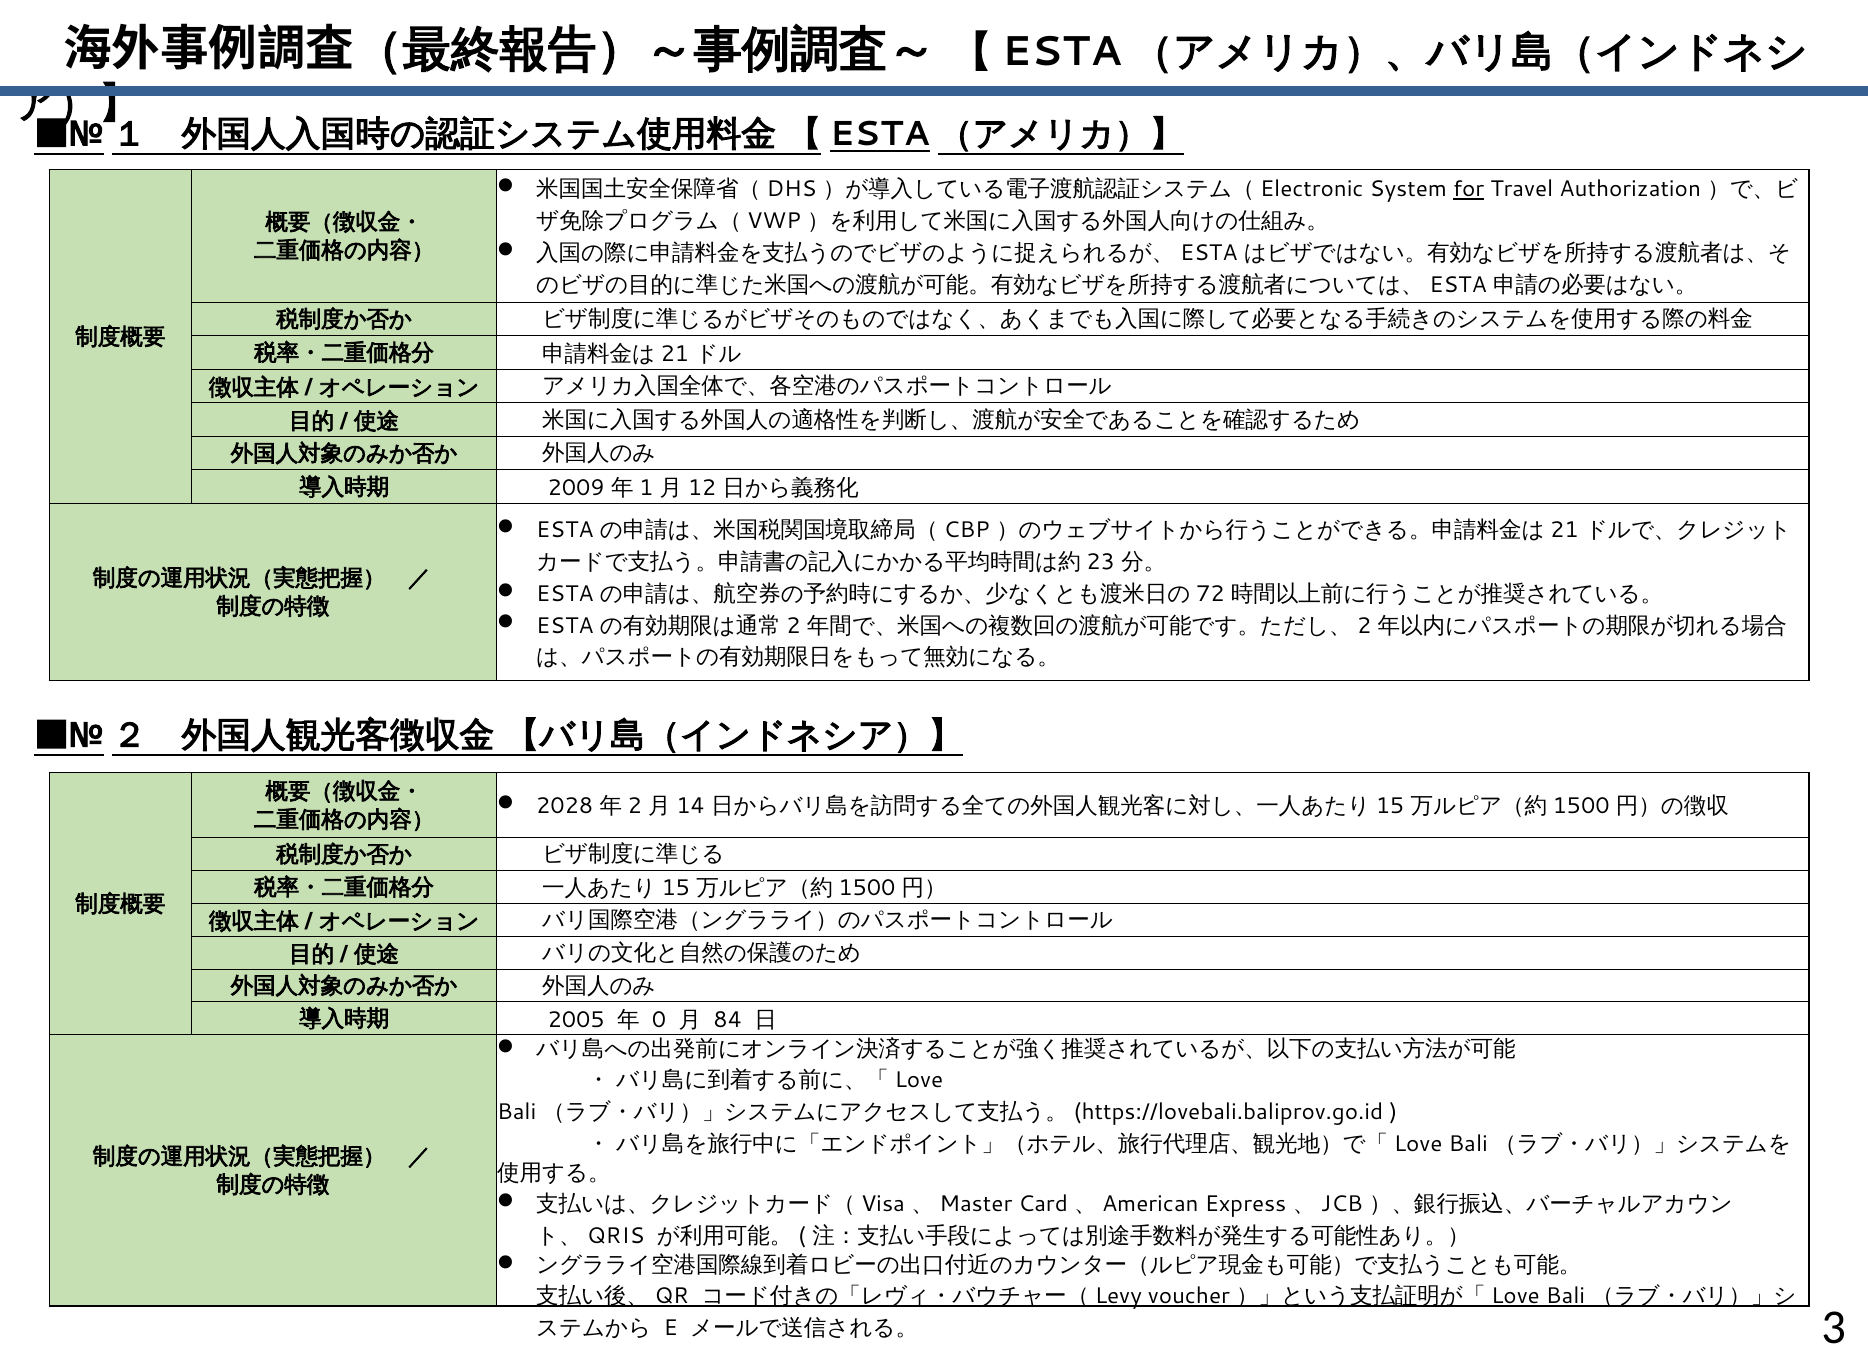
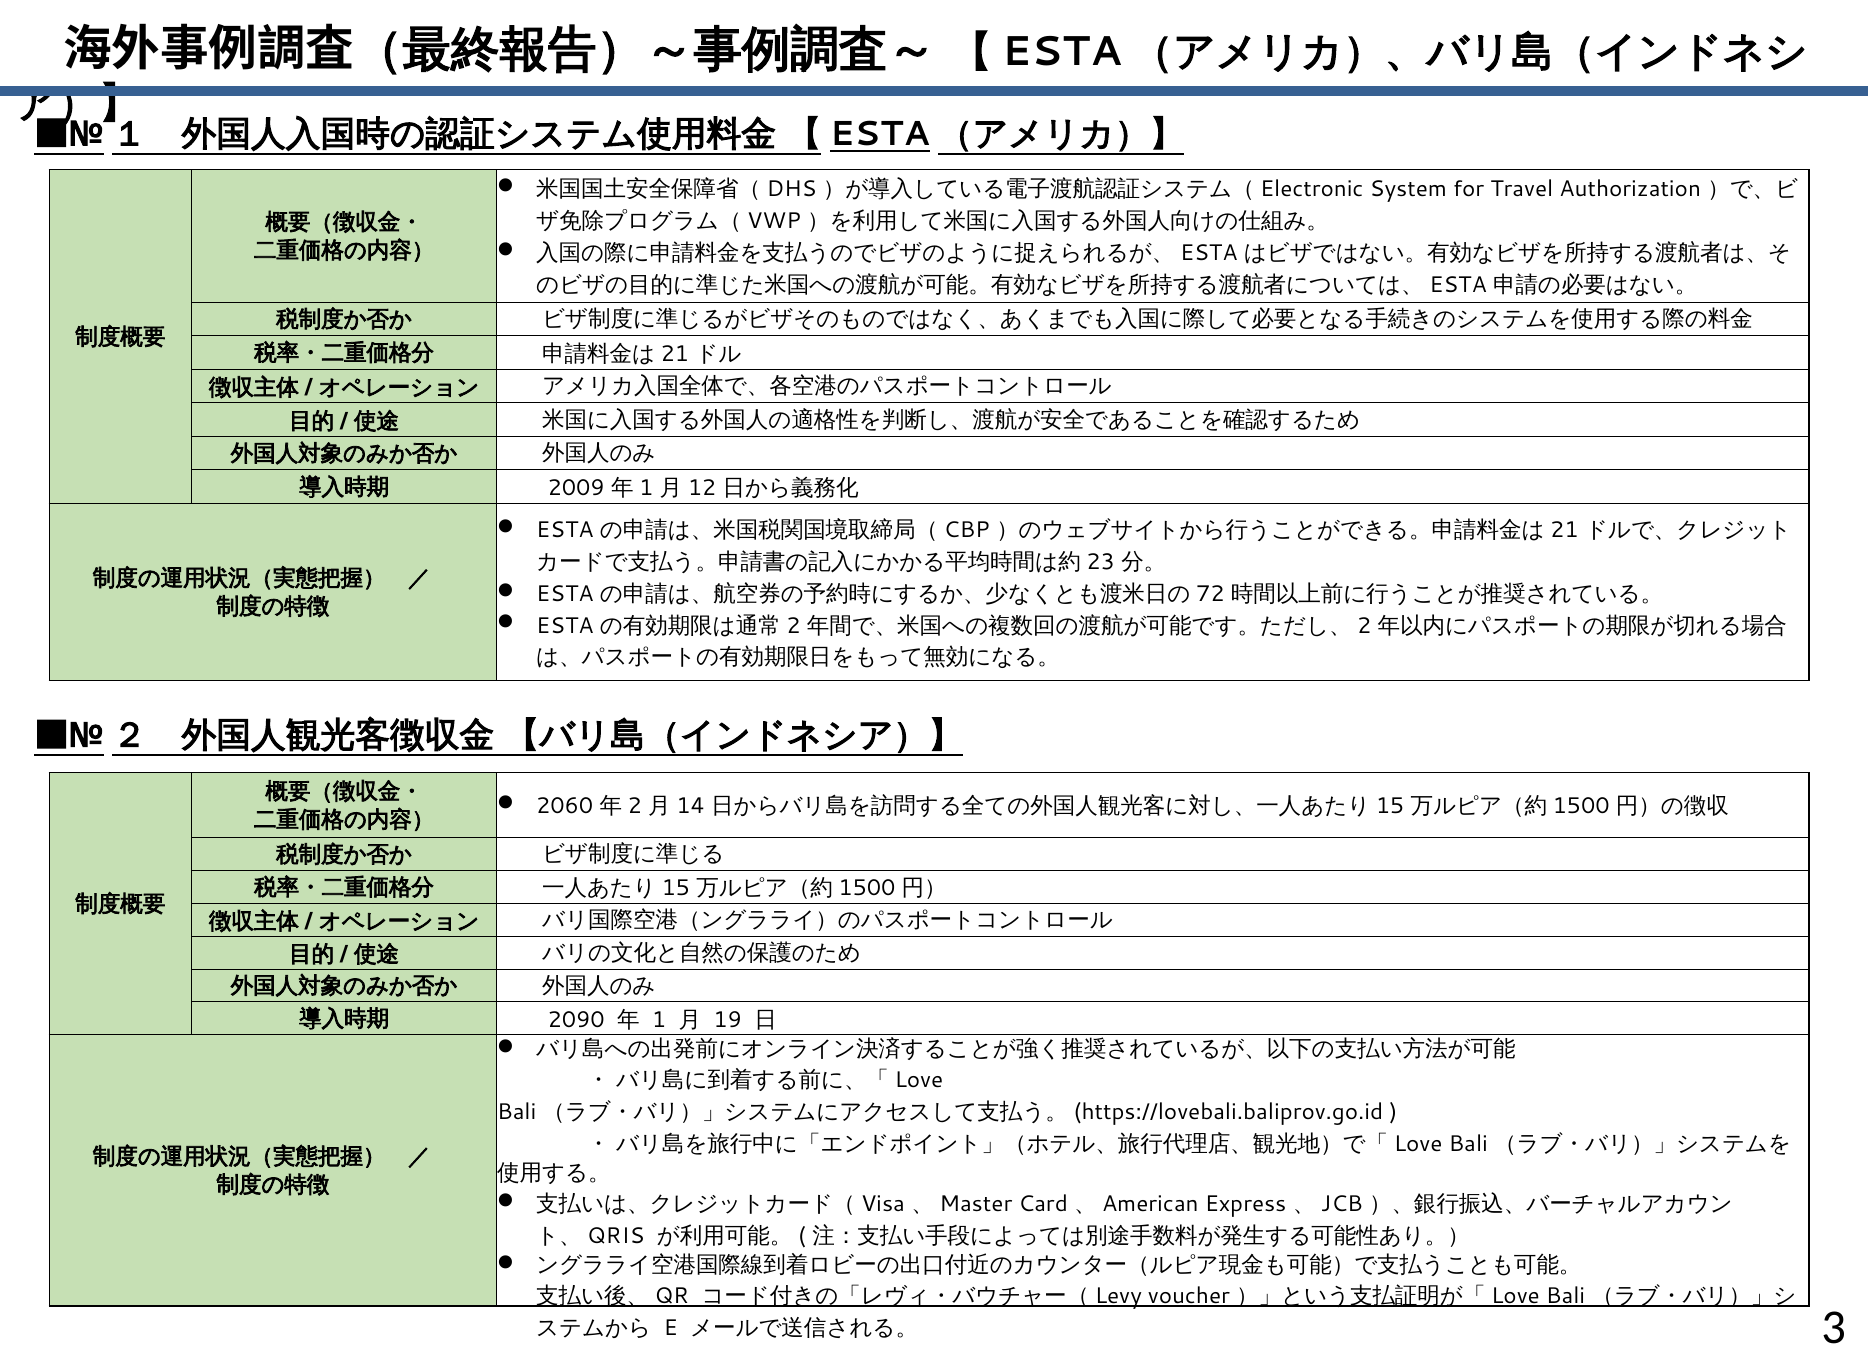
for underline: present -> none
2028: 2028 -> 2060
2005: 2005 -> 2090
0: 0 -> 1
84: 84 -> 19
